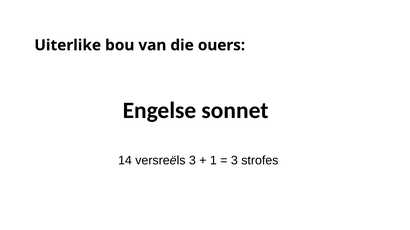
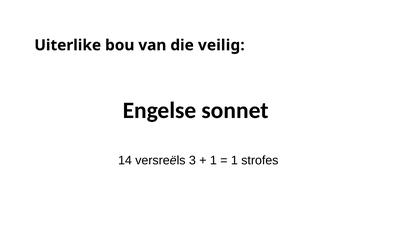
ouers: ouers -> veilig
3 at (234, 161): 3 -> 1
